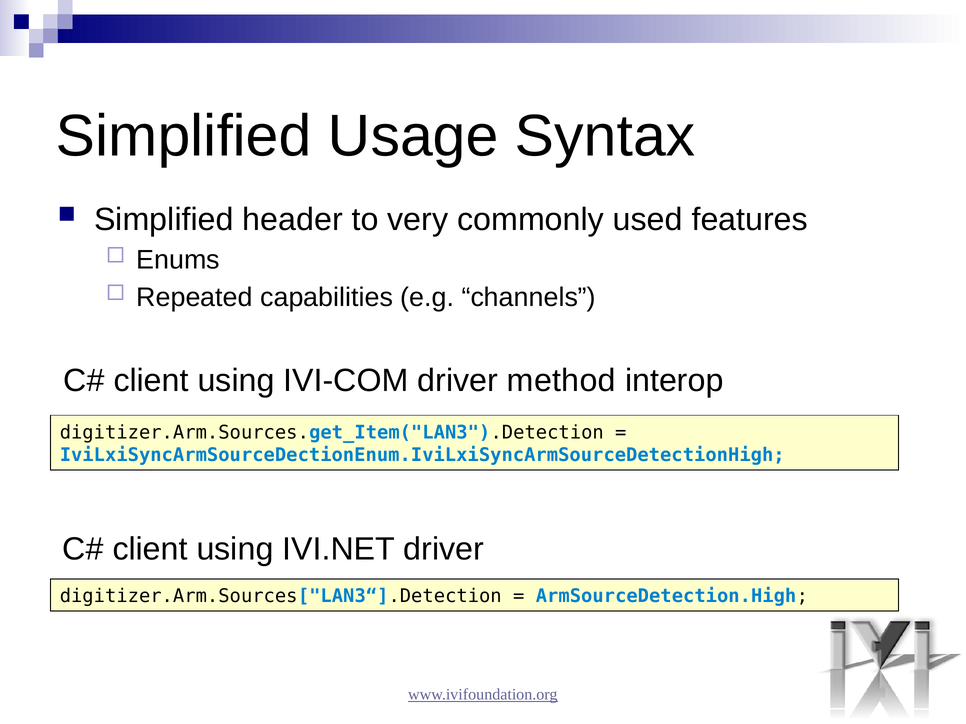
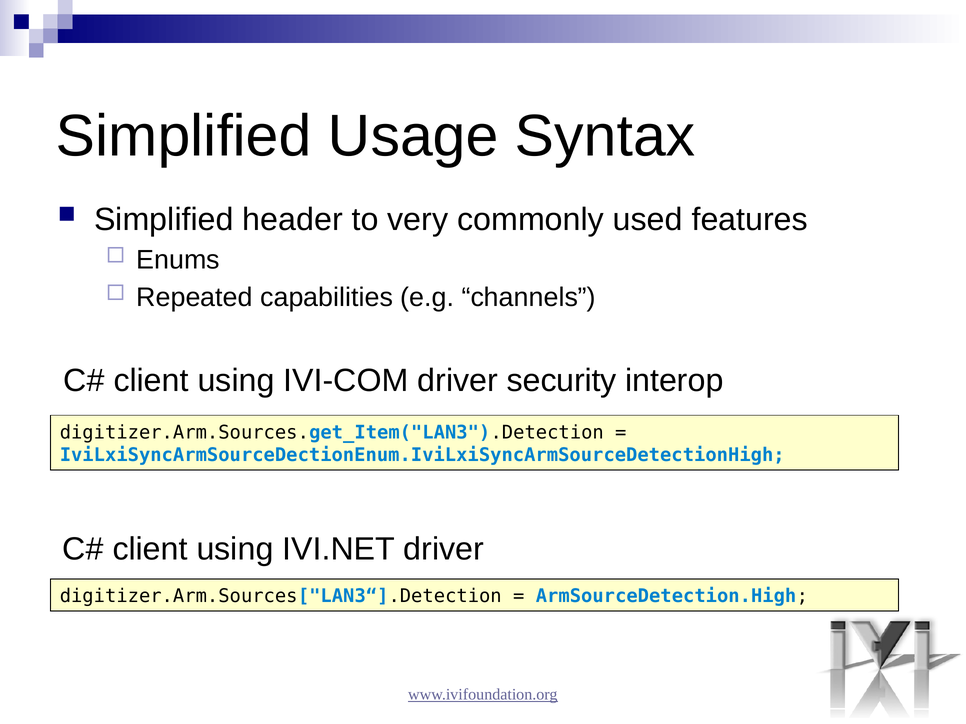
method: method -> security
